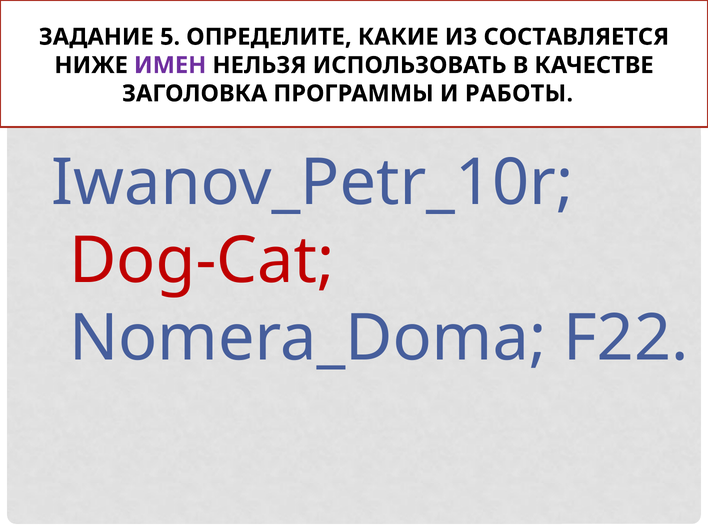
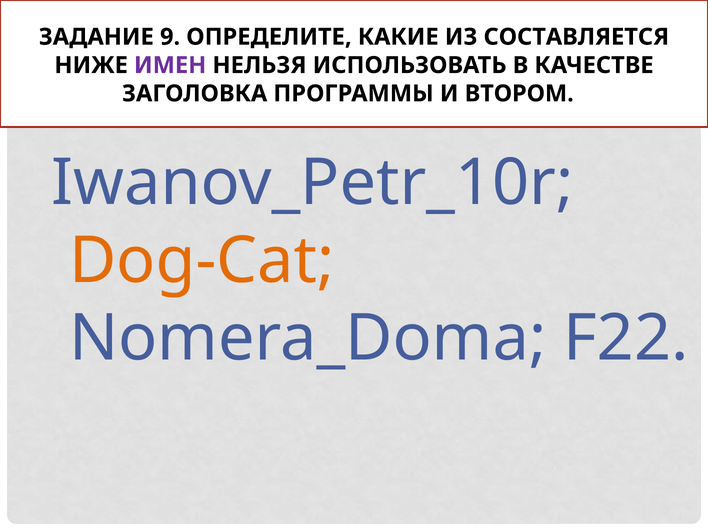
5: 5 -> 9
РАБОТЫ: РАБОТЫ -> ВТОРОМ
Dog-Cat colour: red -> orange
